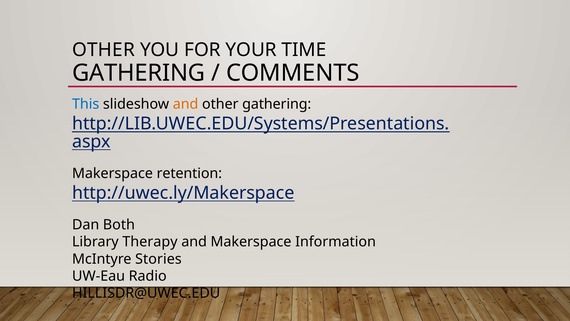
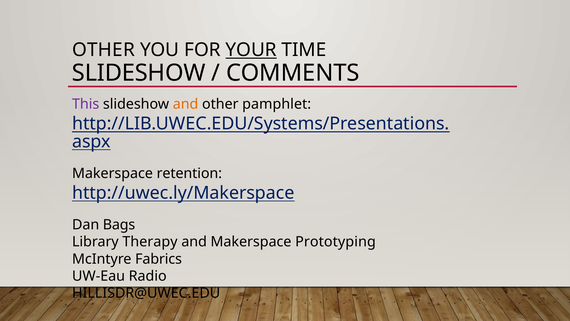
YOUR underline: none -> present
GATHERING at (139, 73): GATHERING -> SLIDESHOW
This colour: blue -> purple
other gathering: gathering -> pamphlet
Both: Both -> Bags
Information: Information -> Prototyping
Stories: Stories -> Fabrics
